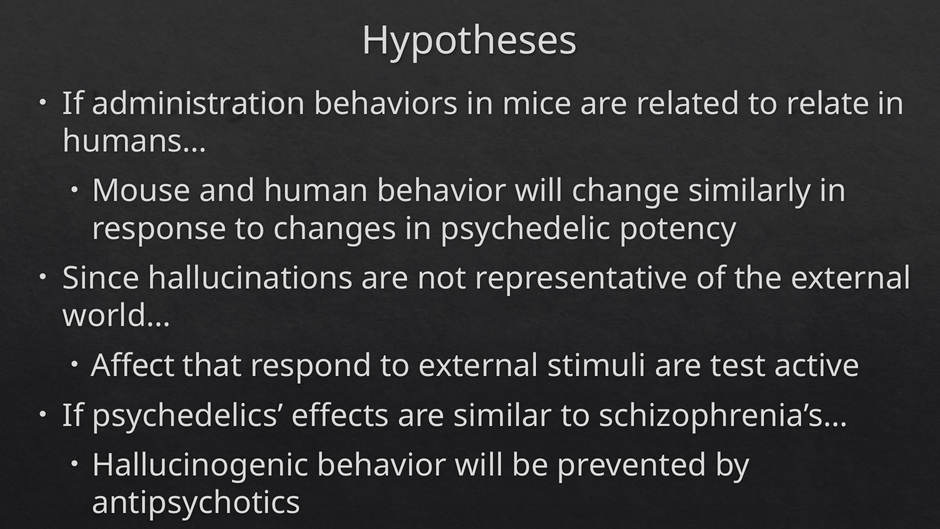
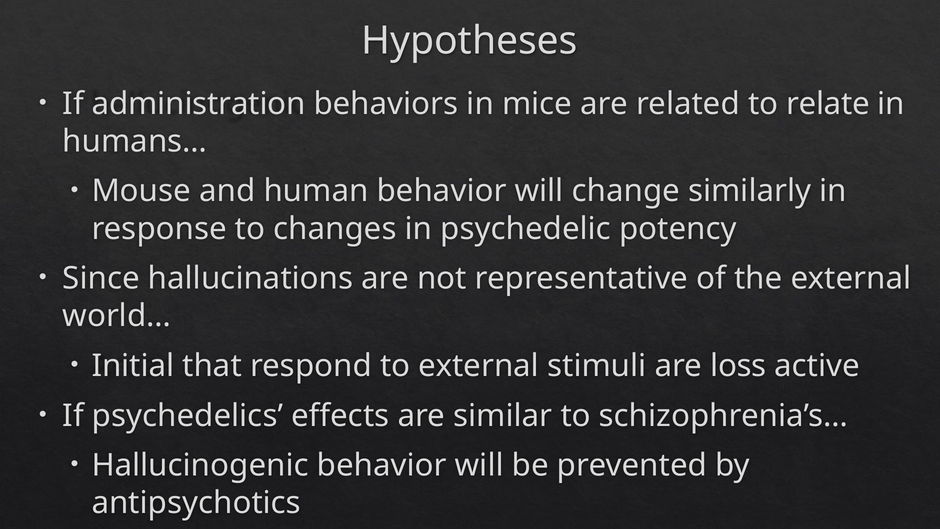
Affect: Affect -> Initial
test: test -> loss
